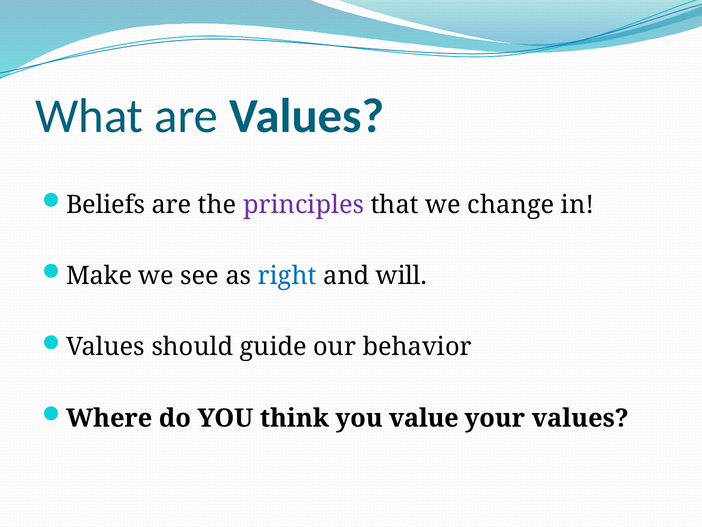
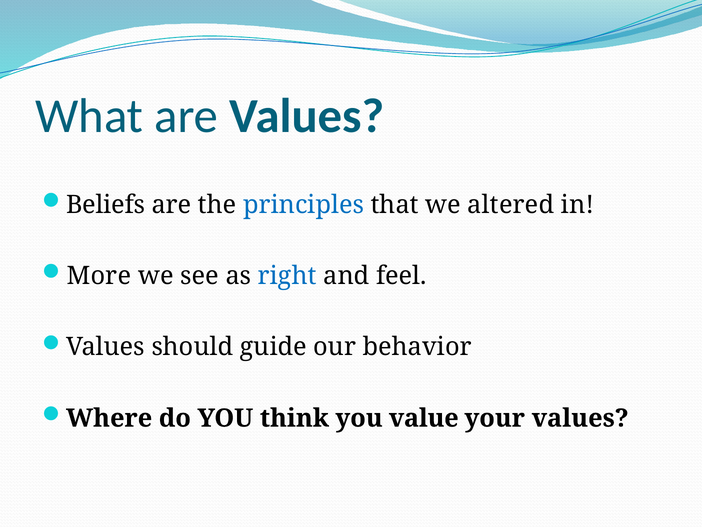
principles colour: purple -> blue
change: change -> altered
Make: Make -> More
will: will -> feel
